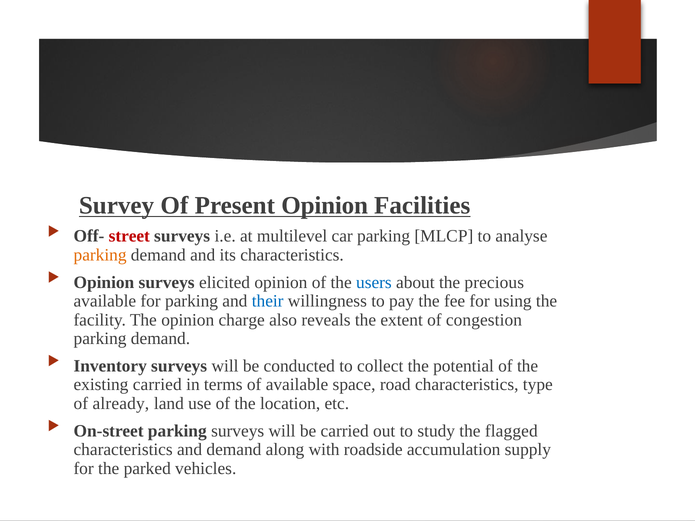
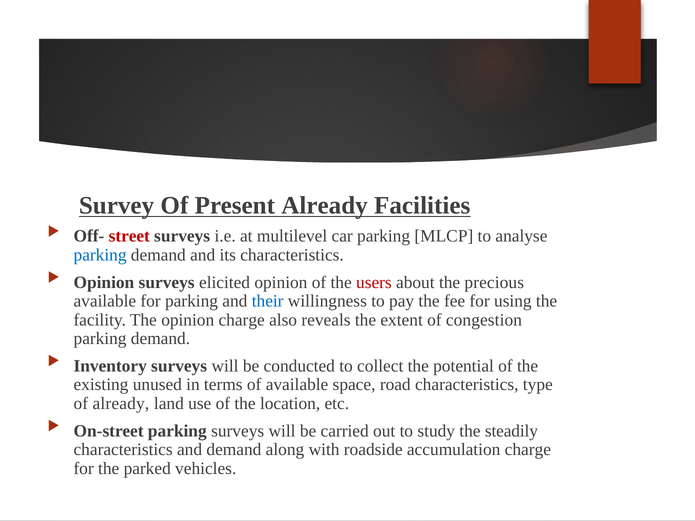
Present Opinion: Opinion -> Already
parking at (100, 255) colour: orange -> blue
users colour: blue -> red
existing carried: carried -> unused
flagged: flagged -> steadily
accumulation supply: supply -> charge
